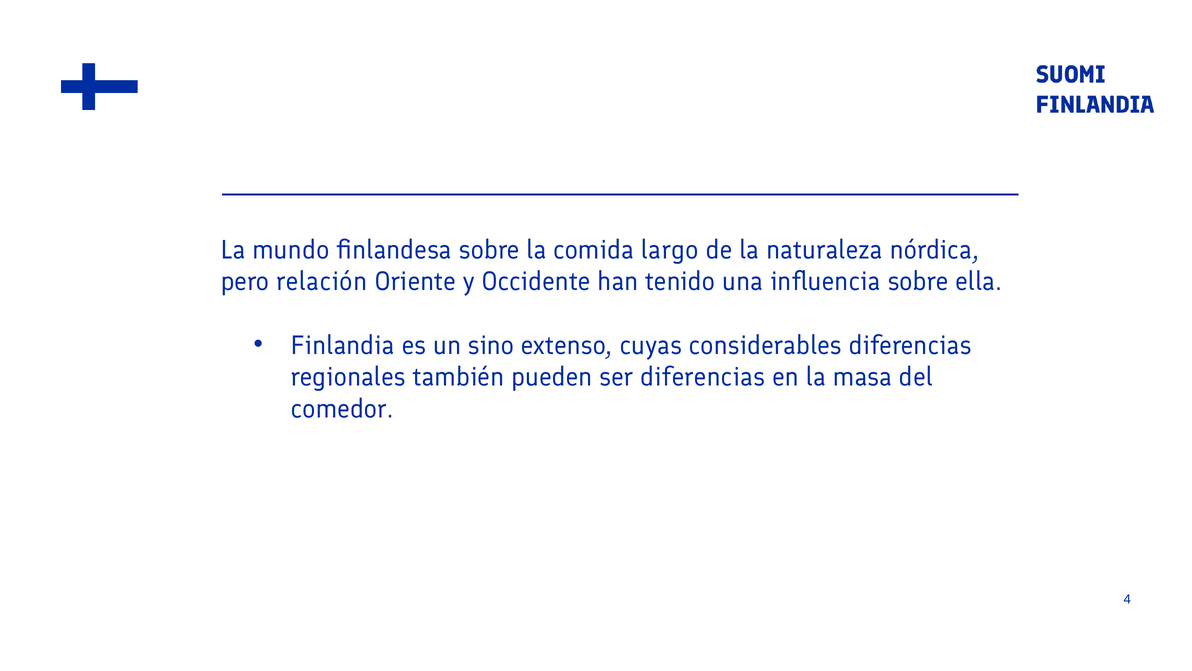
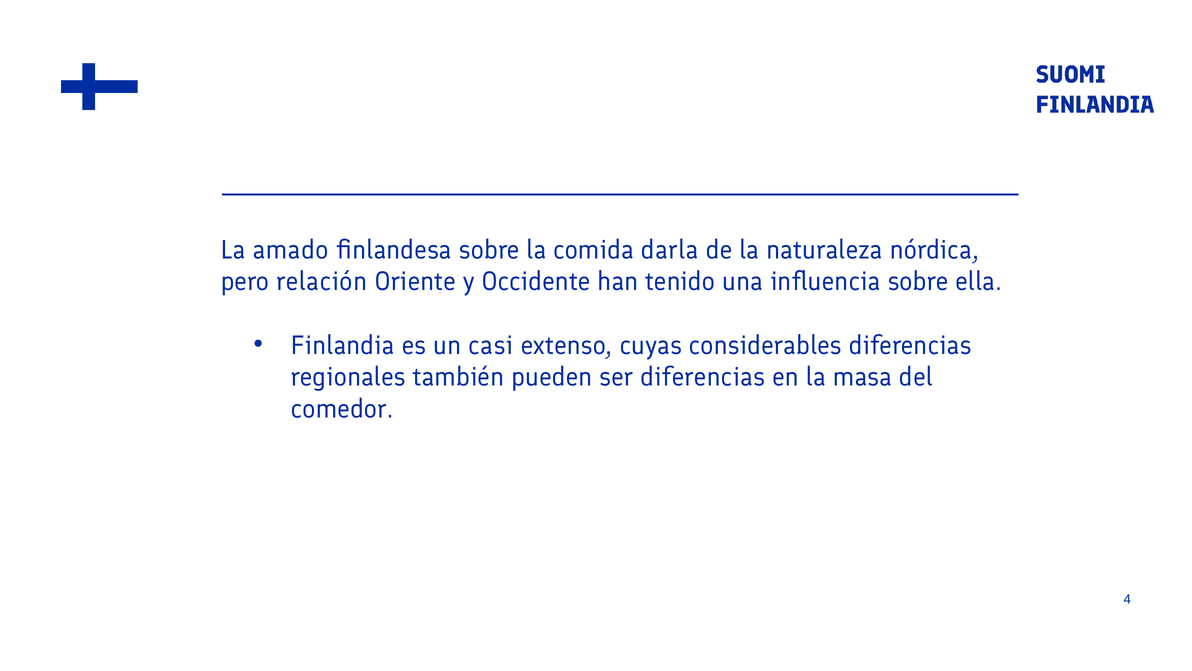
mundo: mundo -> amado
largo: largo -> darla
sino: sino -> casi
